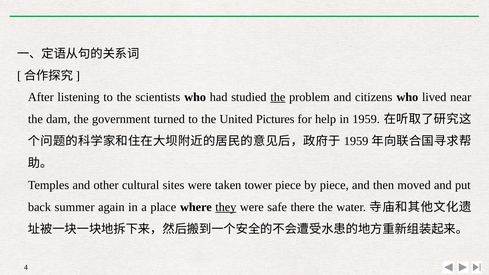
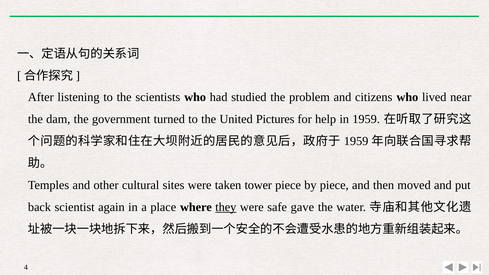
the at (278, 97) underline: present -> none
summer: summer -> scientist
there: there -> gave
